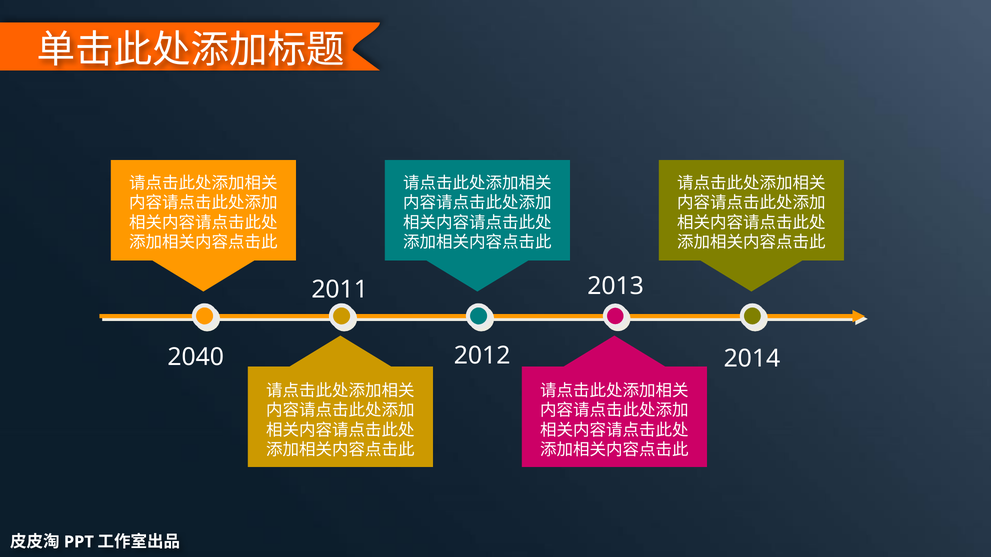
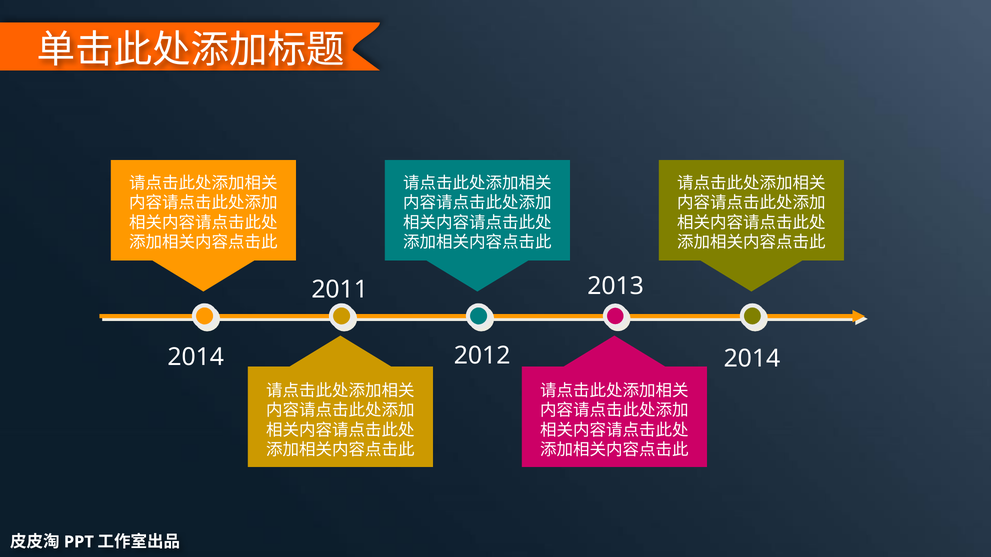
2040 at (196, 357): 2040 -> 2014
